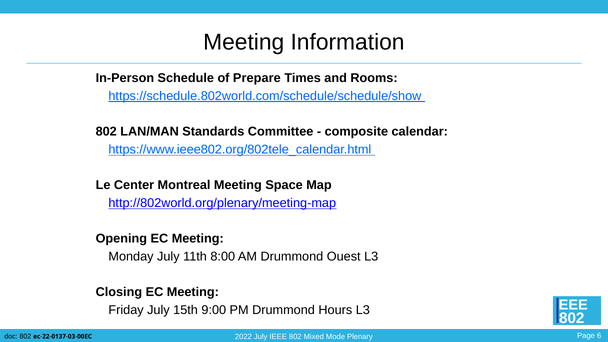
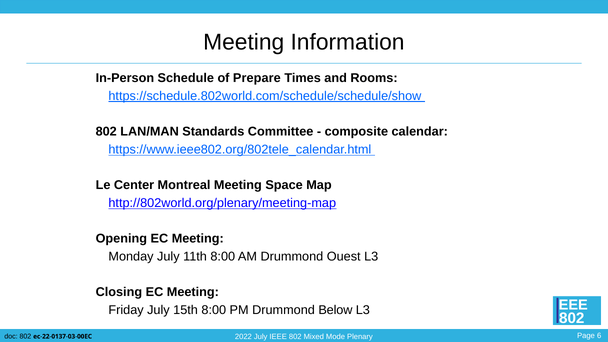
15th 9:00: 9:00 -> 8:00
Hours: Hours -> Below
